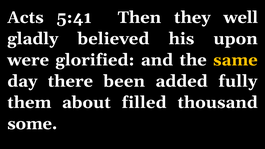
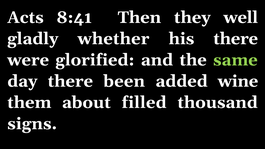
5:41: 5:41 -> 8:41
believed: believed -> whether
his upon: upon -> there
same colour: yellow -> light green
fully: fully -> wine
some: some -> signs
